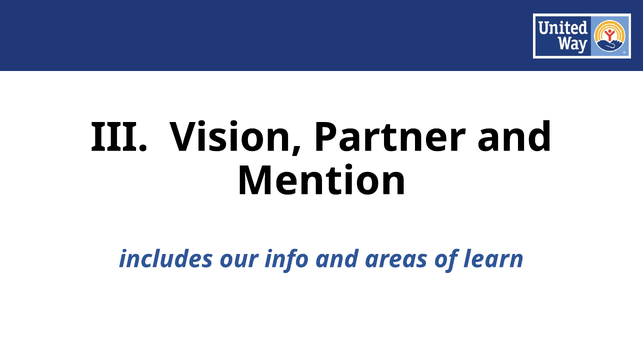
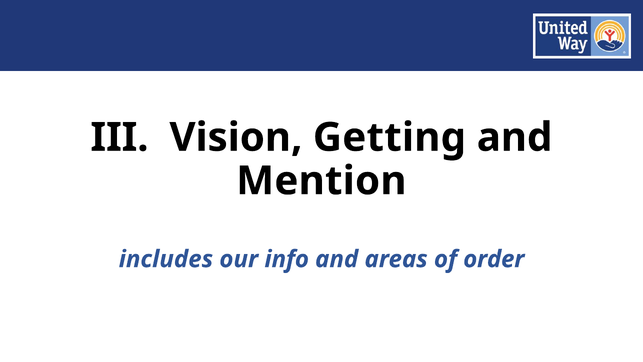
Partner: Partner -> Getting
learn: learn -> order
